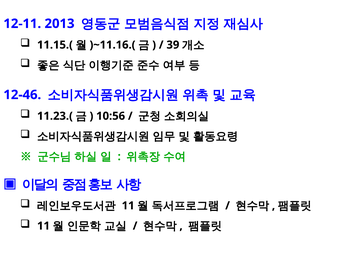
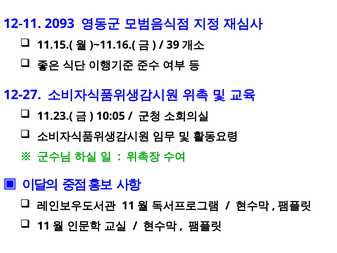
2013: 2013 -> 2093
12-46: 12-46 -> 12-27
10:56: 10:56 -> 10:05
